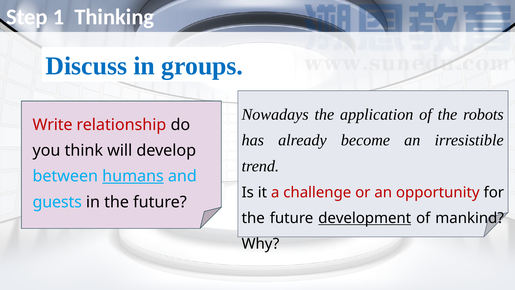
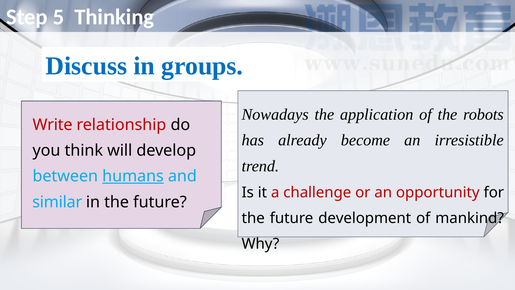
1: 1 -> 5
guests: guests -> similar
development underline: present -> none
